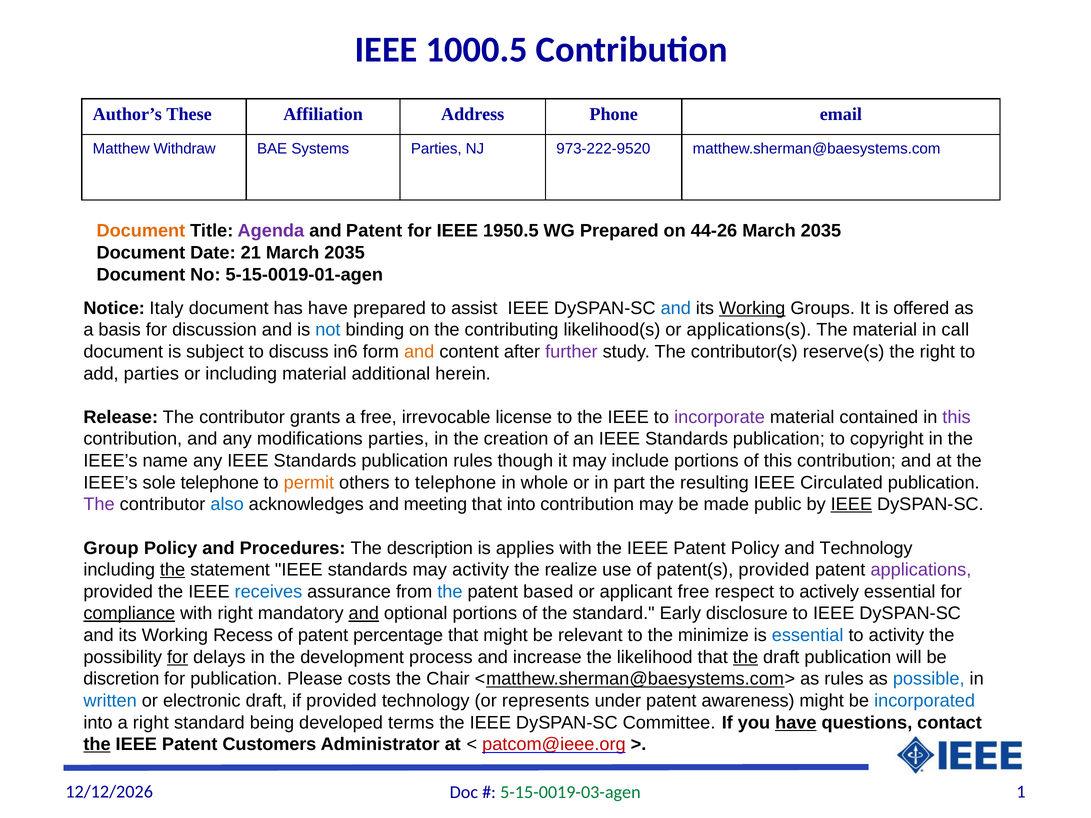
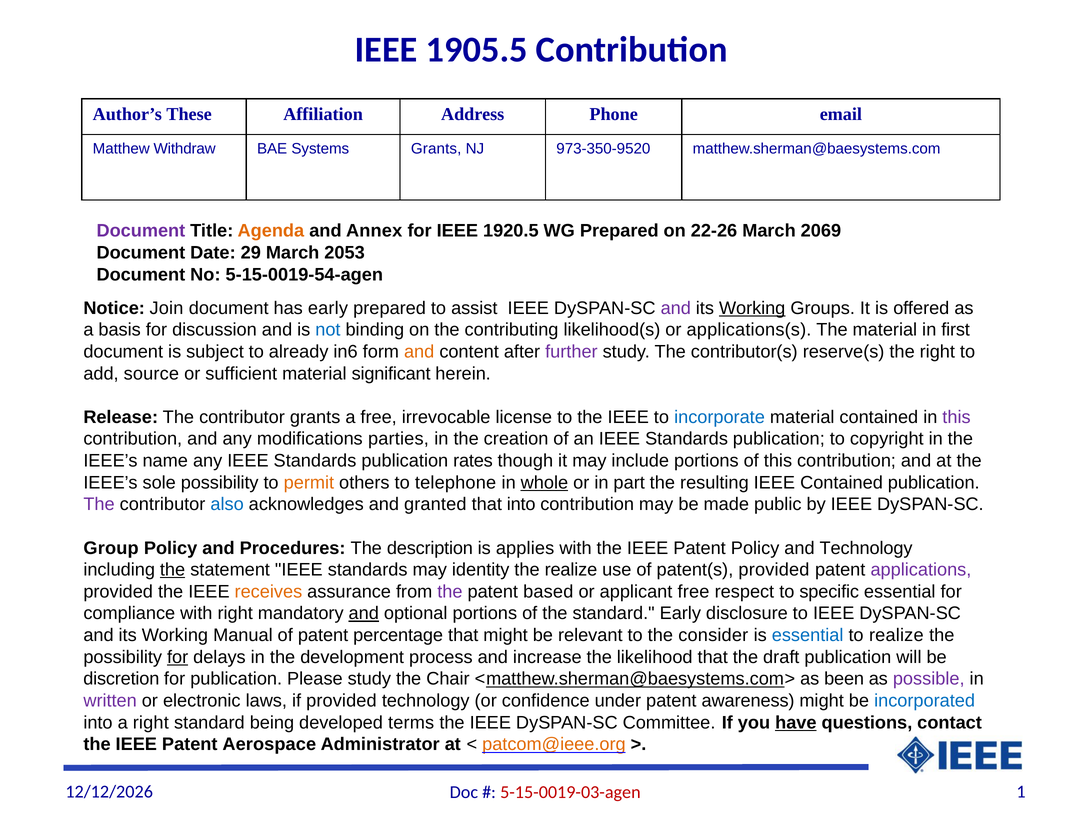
1000.5: 1000.5 -> 1905.5
Systems Parties: Parties -> Grants
973-222-9520: 973-222-9520 -> 973-350-9520
Document at (141, 231) colour: orange -> purple
Agenda colour: purple -> orange
and Patent: Patent -> Annex
1950.5: 1950.5 -> 1920.5
44-26: 44-26 -> 22-26
2035 at (821, 231): 2035 -> 2069
21: 21 -> 29
2035 at (345, 253): 2035 -> 2053
5-15-0019-01-agen: 5-15-0019-01-agen -> 5-15-0019-54-agen
Italy: Italy -> Join
has have: have -> early
and at (676, 308) colour: blue -> purple
call: call -> first
discuss: discuss -> already
add parties: parties -> source
or including: including -> sufficient
additional: additional -> significant
incorporate colour: purple -> blue
publication rules: rules -> rates
sole telephone: telephone -> possibility
whole underline: none -> present
IEEE Circulated: Circulated -> Contained
meeting: meeting -> granted
IEEE at (851, 505) underline: present -> none
may activity: activity -> identity
receives colour: blue -> orange
the at (450, 592) colour: blue -> purple
actively: actively -> specific
compliance underline: present -> none
Recess: Recess -> Manual
minimize: minimize -> consider
to activity: activity -> realize
the at (745, 657) underline: present -> none
Please costs: costs -> study
as rules: rules -> been
possible colour: blue -> purple
written colour: blue -> purple
electronic draft: draft -> laws
represents: represents -> confidence
the at (97, 745) underline: present -> none
Customers: Customers -> Aerospace
patcom@ieee.org colour: red -> orange
5-15-0019-03-agen colour: green -> red
